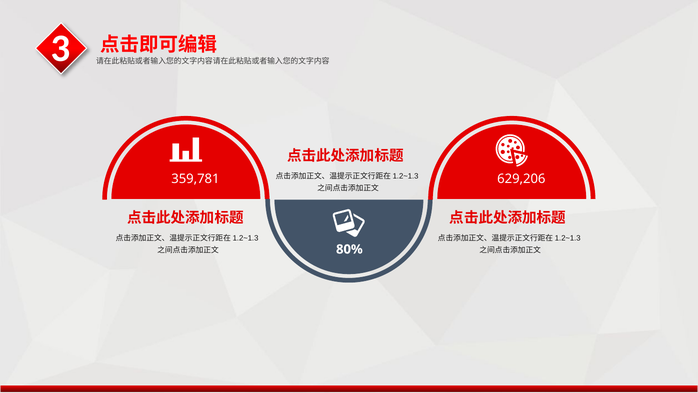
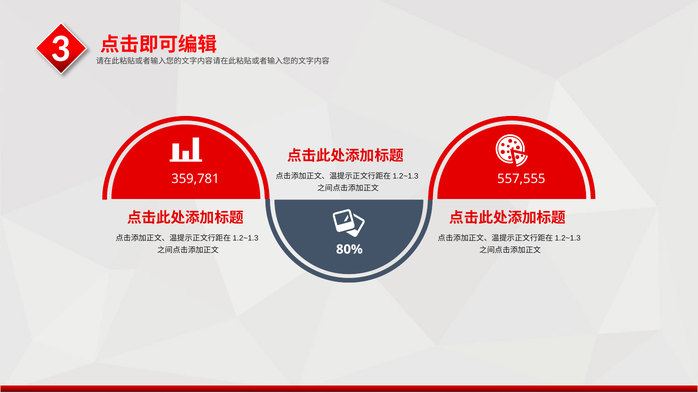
629,206: 629,206 -> 557,555
